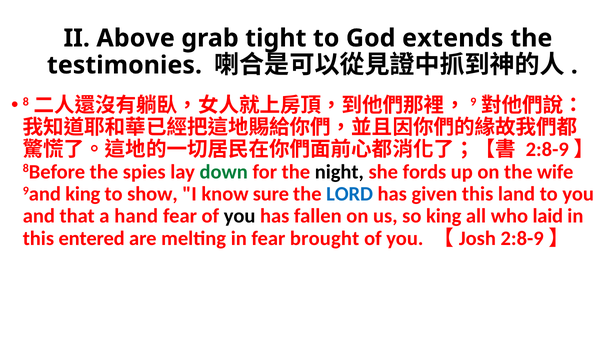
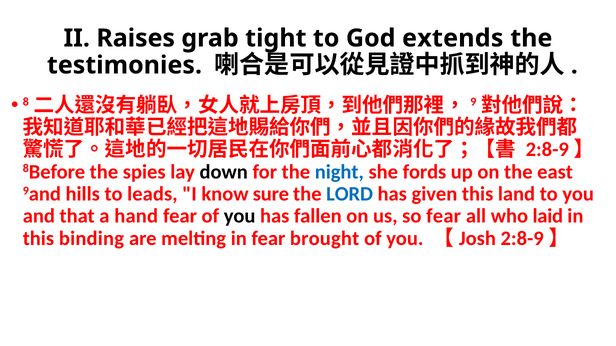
Above: Above -> Raises
down colour: green -> black
night colour: black -> blue
wife: wife -> east
9and king: king -> hills
show: show -> leads
so king: king -> fear
entered: entered -> binding
